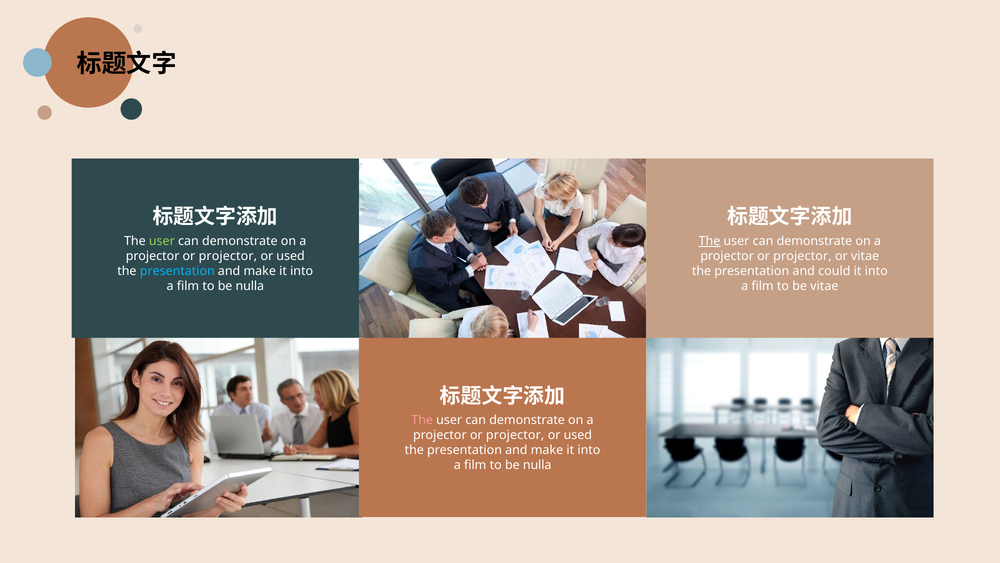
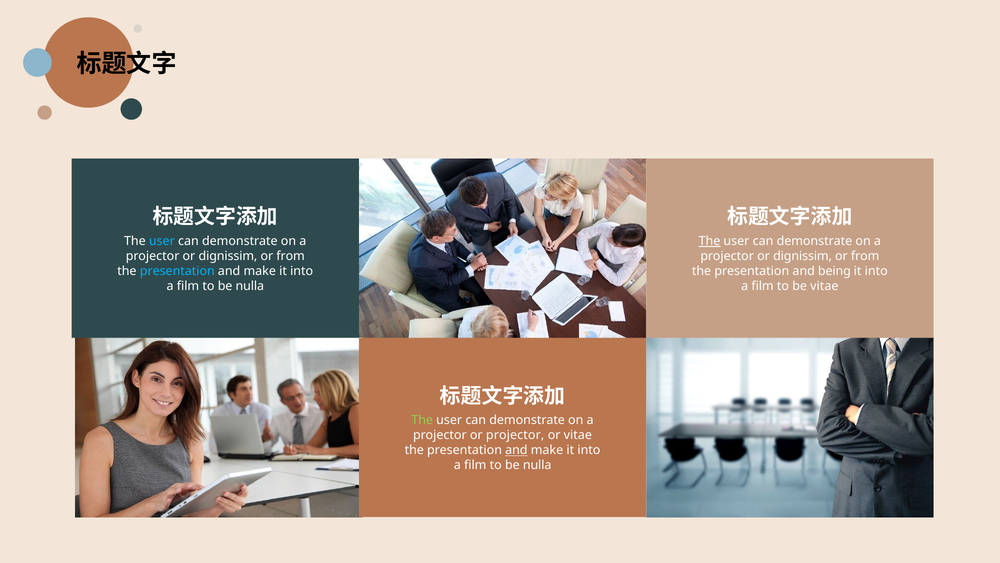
user at (162, 241) colour: light green -> light blue
projector at (228, 256): projector -> dignissim
used at (291, 256): used -> from
projector at (802, 256): projector -> dignissim
vitae at (865, 256): vitae -> from
could: could -> being
The at (422, 420) colour: pink -> light green
used at (578, 435): used -> vitae
and at (516, 450) underline: none -> present
